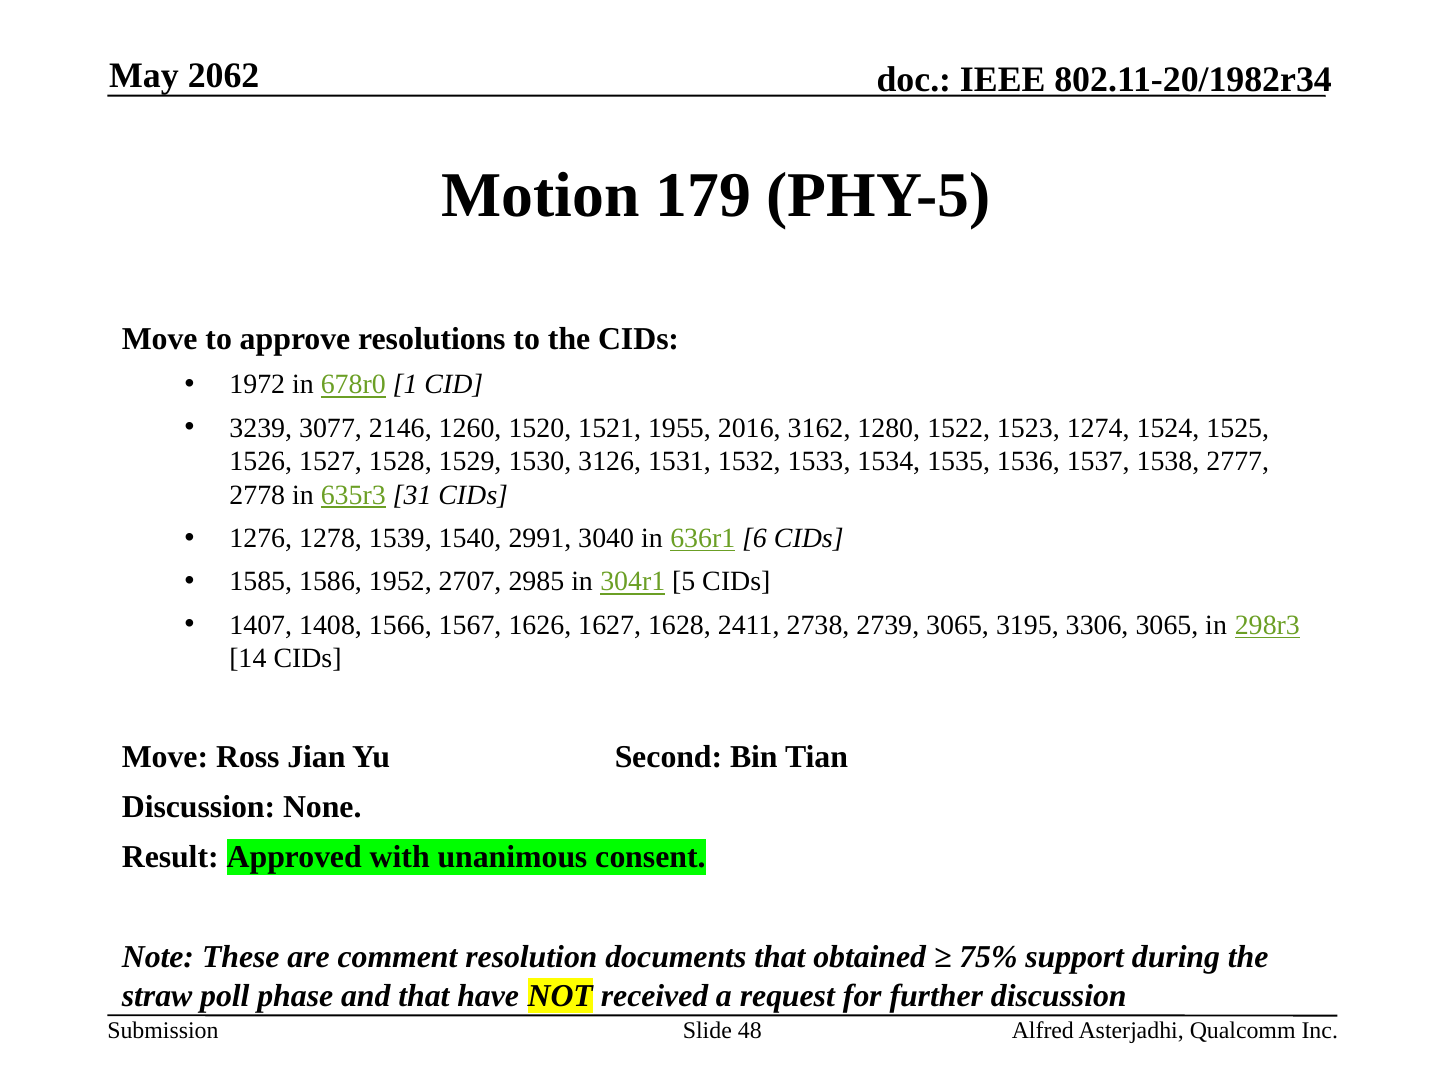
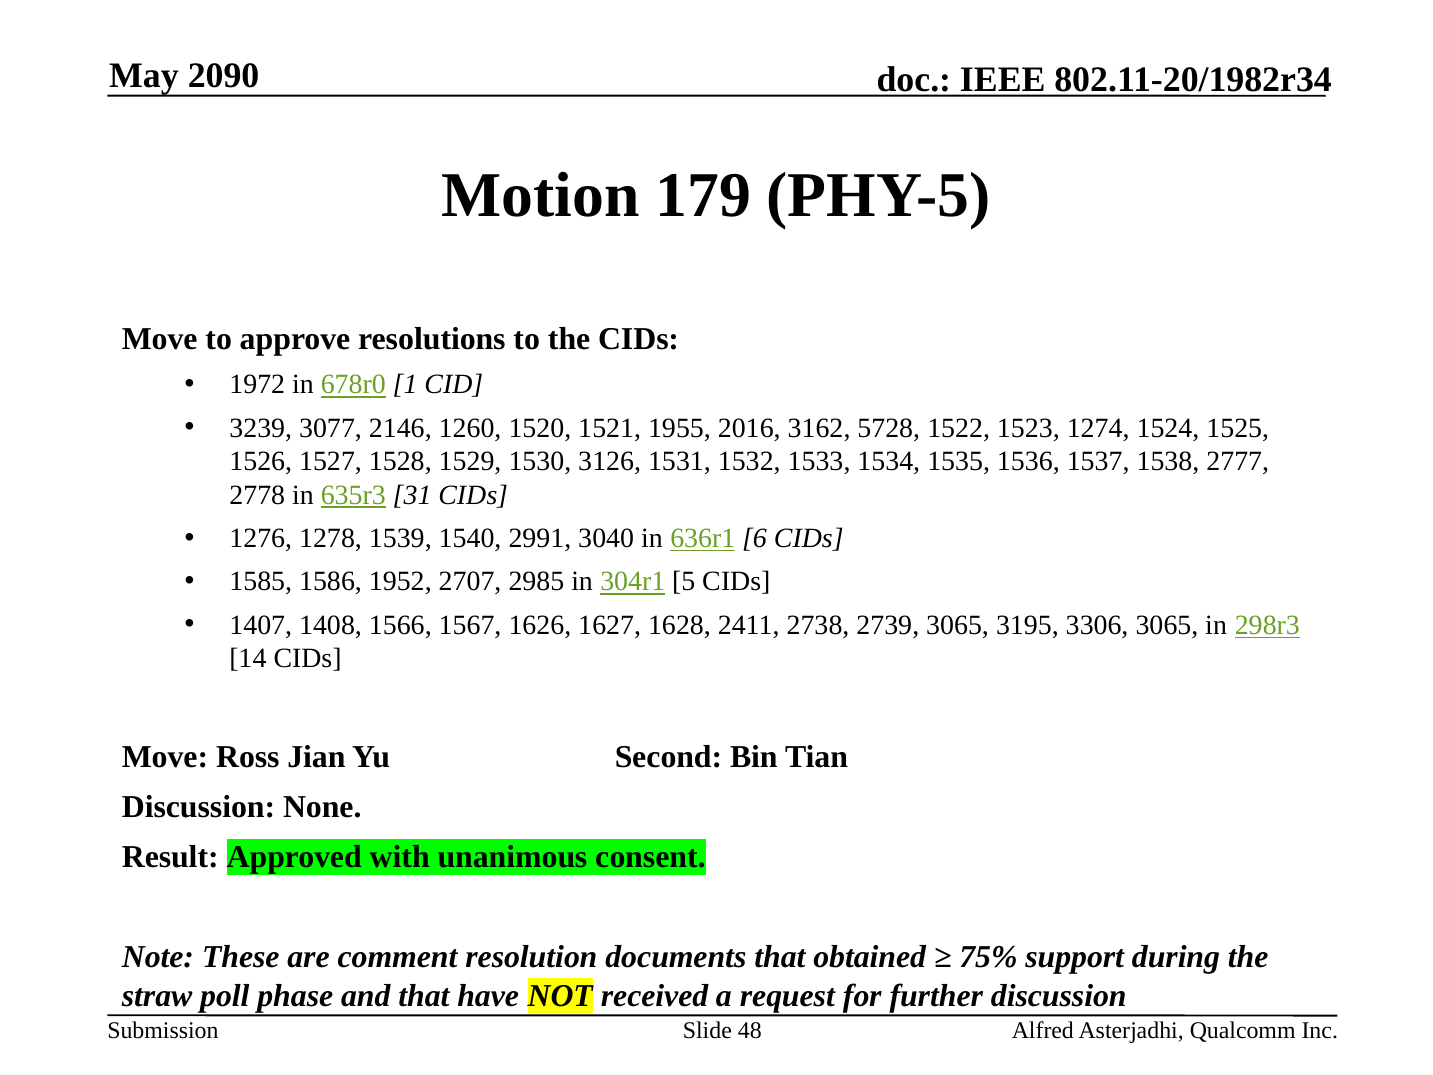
2062: 2062 -> 2090
1280: 1280 -> 5728
